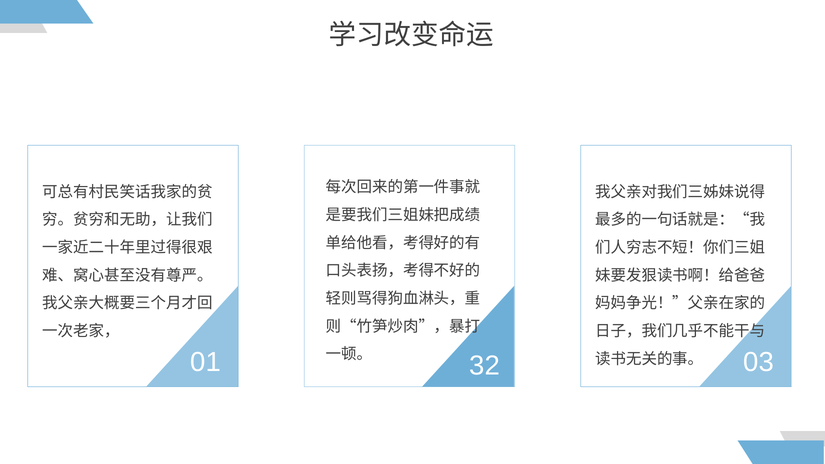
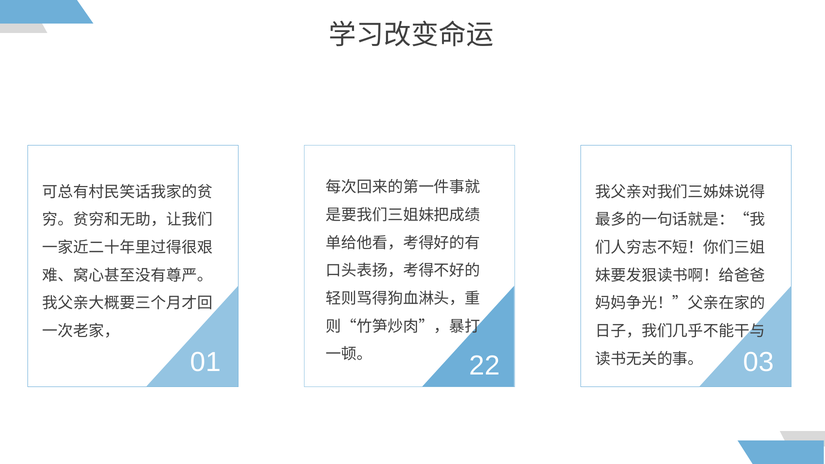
32: 32 -> 22
